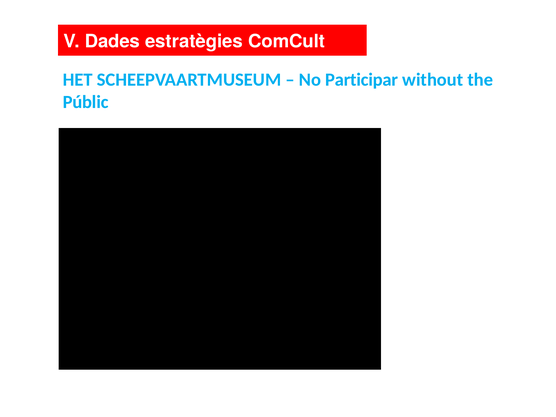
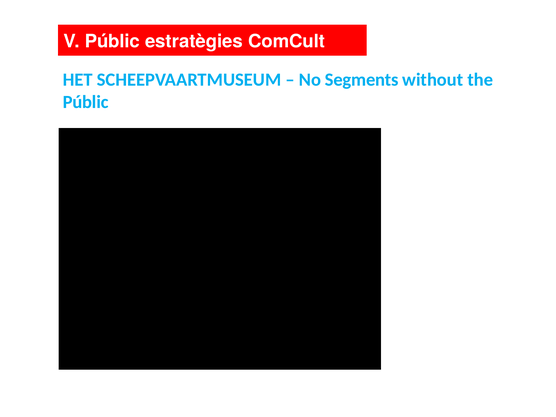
V Dades: Dades -> Públic
Participar: Participar -> Segments
